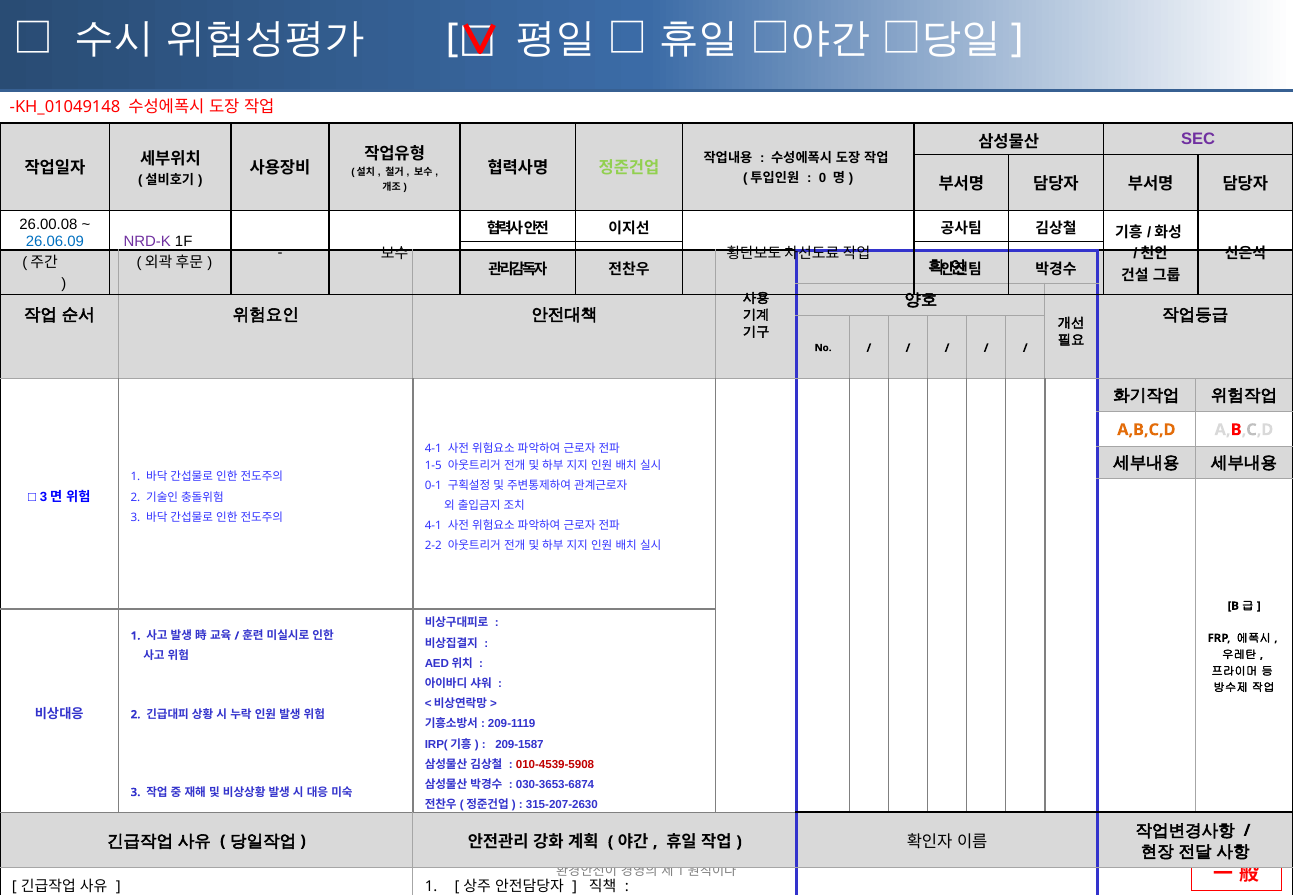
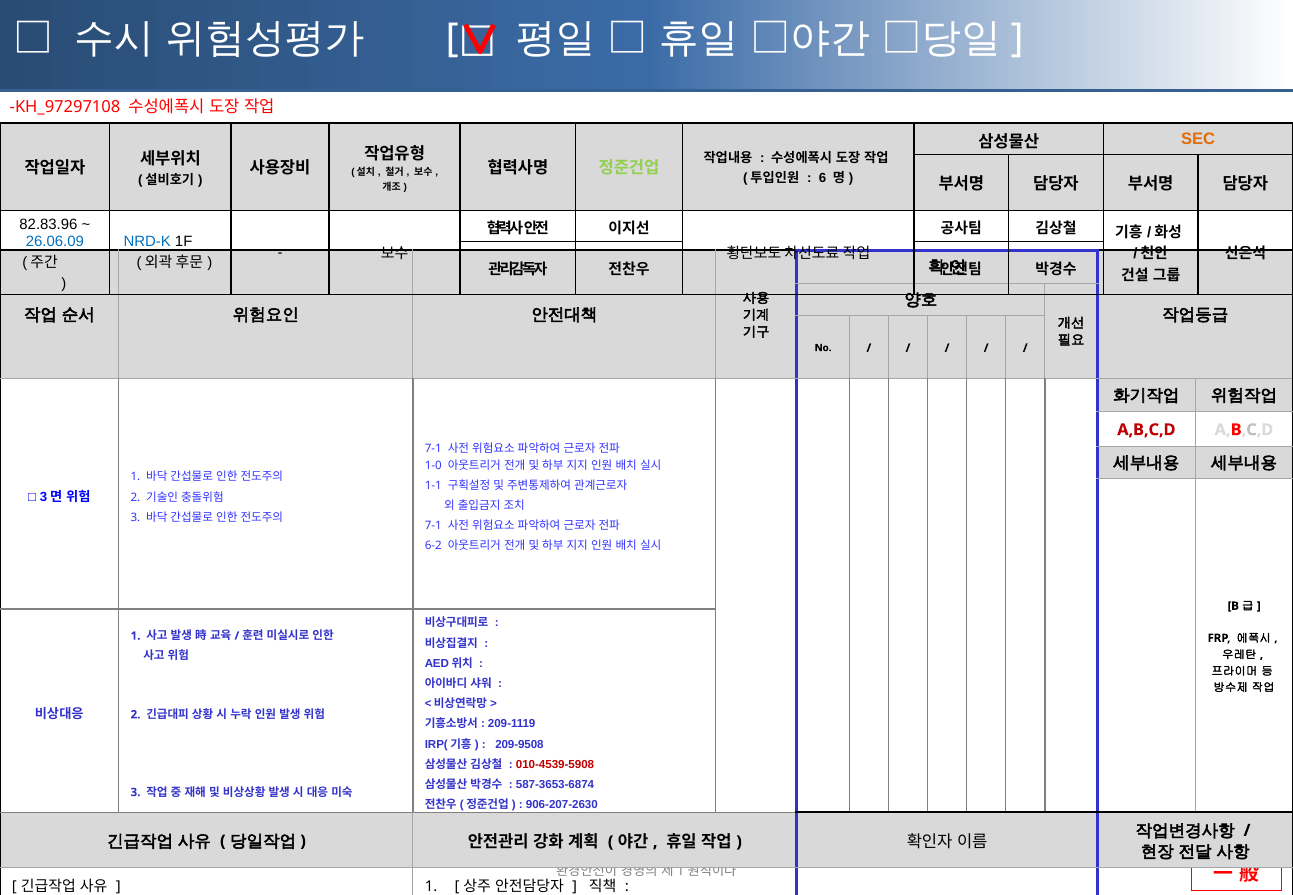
KH_01049148: KH_01049148 -> KH_97297108
SEC colour: purple -> orange
0: 0 -> 6
26.00.08: 26.00.08 -> 82.83.96
NRD-K colour: purple -> blue
A,B,C,D at (1146, 430) colour: orange -> red
4-1 at (433, 449): 4-1 -> 7-1
1-5: 1-5 -> 1-0
0-1: 0-1 -> 1-1
4-1 at (433, 526): 4-1 -> 7-1
2-2: 2-2 -> 6-2
209-1587: 209-1587 -> 209-9508
030-3653-6874: 030-3653-6874 -> 587-3653-6874
315-207-2630: 315-207-2630 -> 906-207-2630
